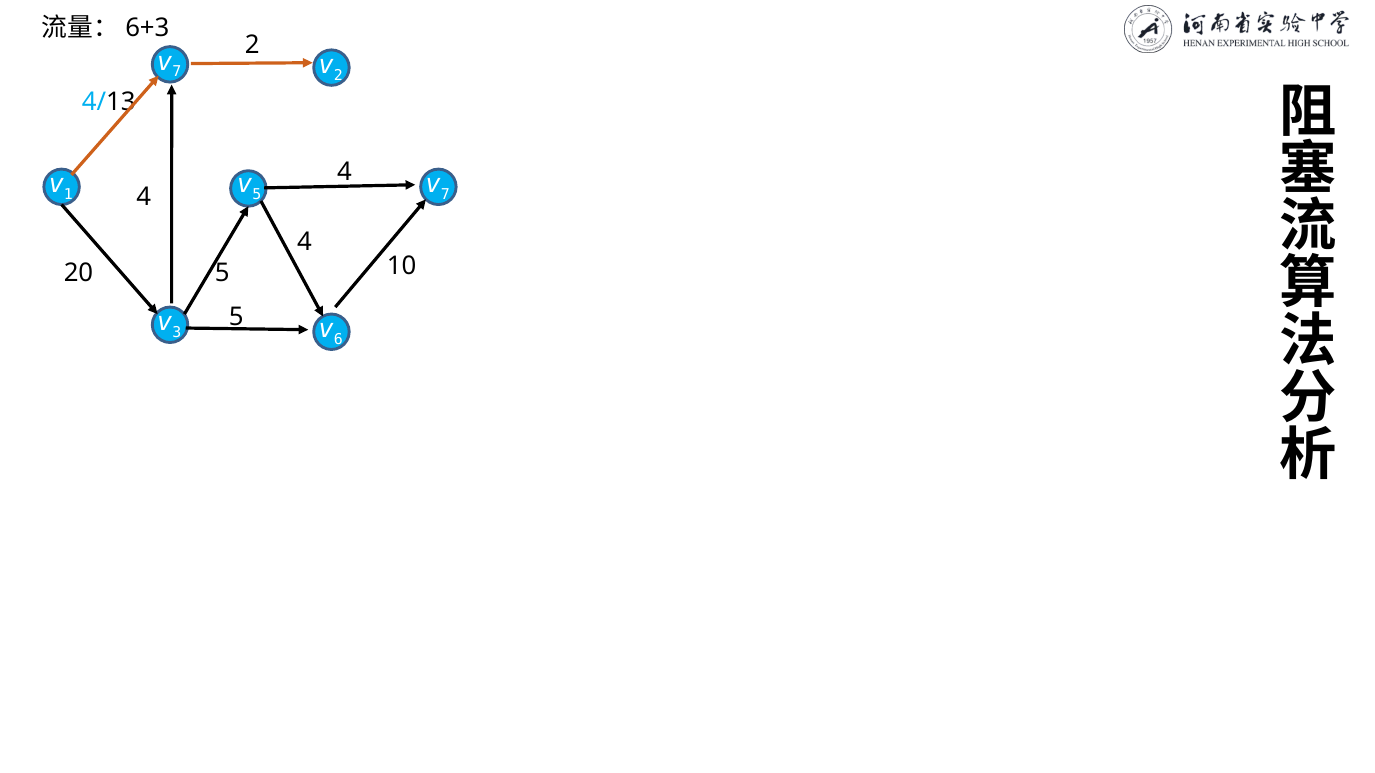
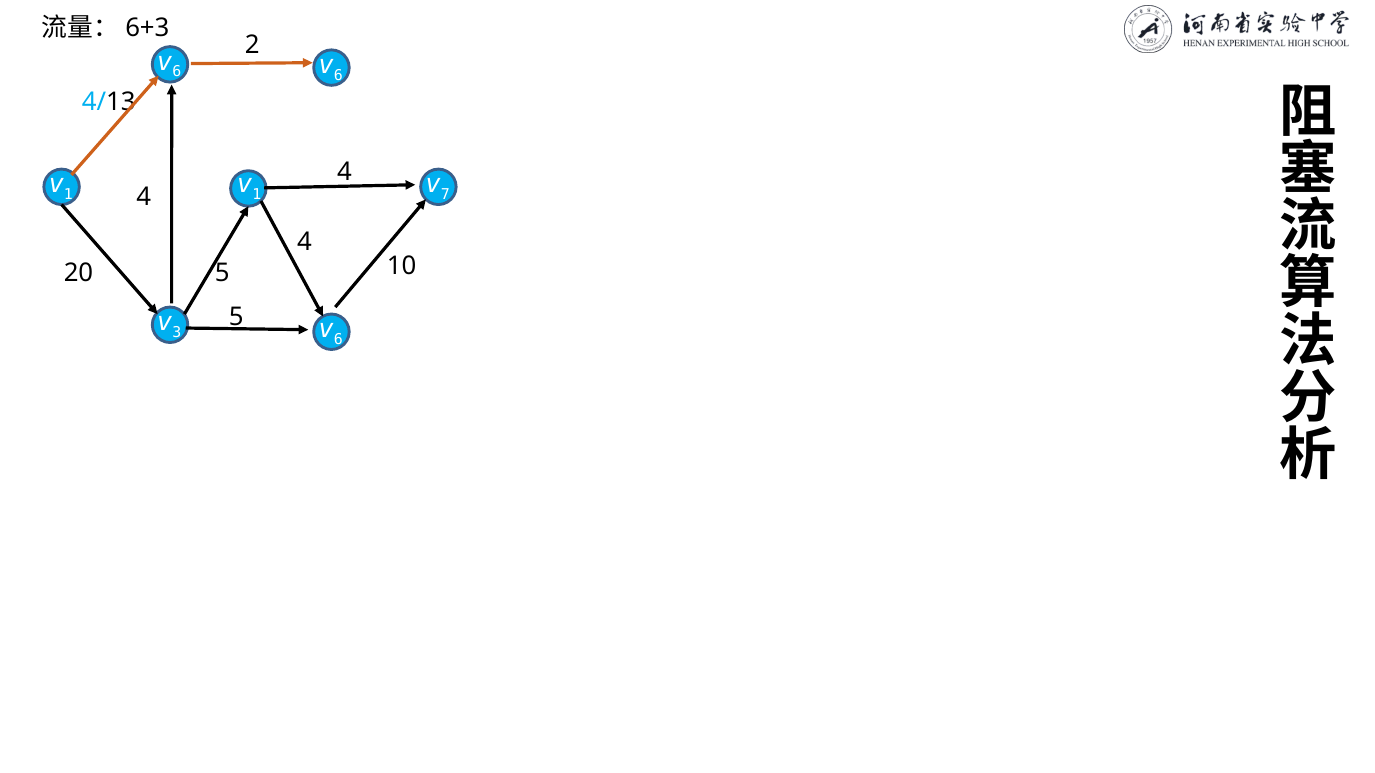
7 at (177, 72): 7 -> 6
2 at (338, 75): 2 -> 6
5 at (257, 195): 5 -> 1
